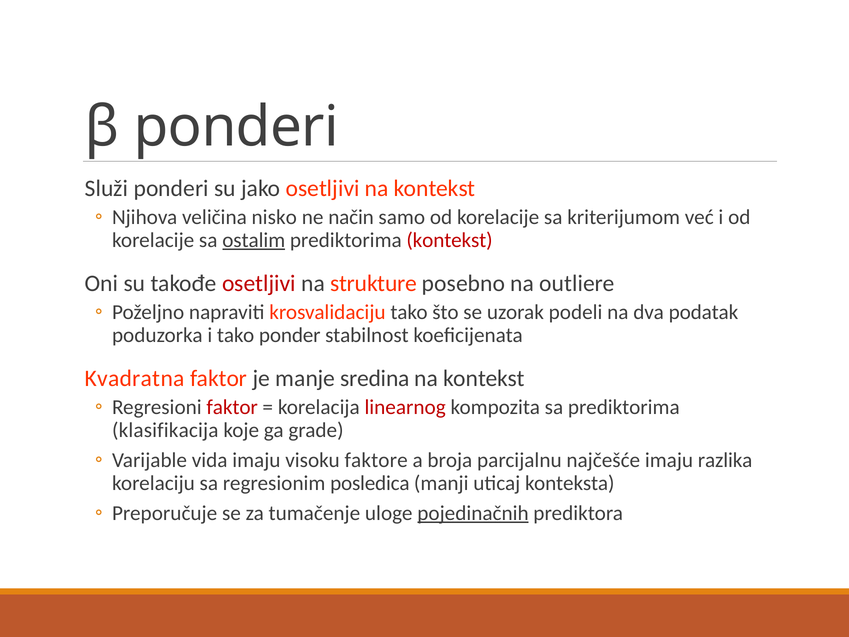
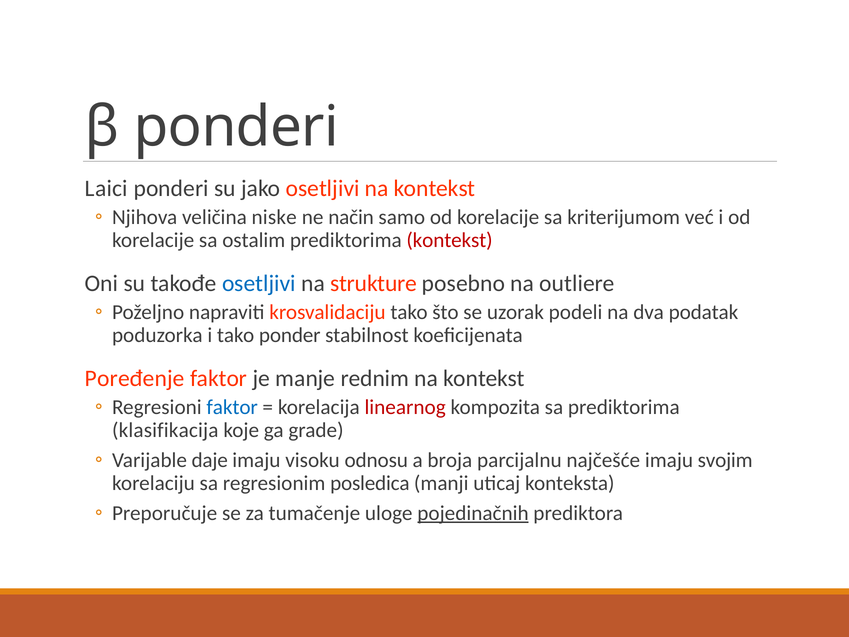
Služi: Služi -> Laici
nisko: nisko -> niske
ostalim underline: present -> none
osetljivi at (259, 283) colour: red -> blue
Kvadratna: Kvadratna -> Poređenje
sredina: sredina -> rednim
faktor at (232, 407) colour: red -> blue
vida: vida -> daje
faktore: faktore -> odnosu
razlika: razlika -> svojim
